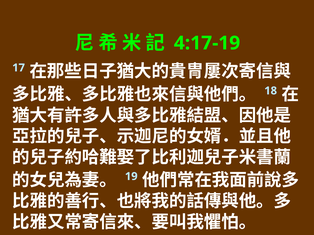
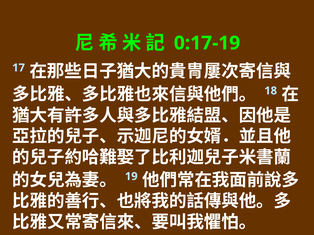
4:17-19: 4:17-19 -> 0:17-19
